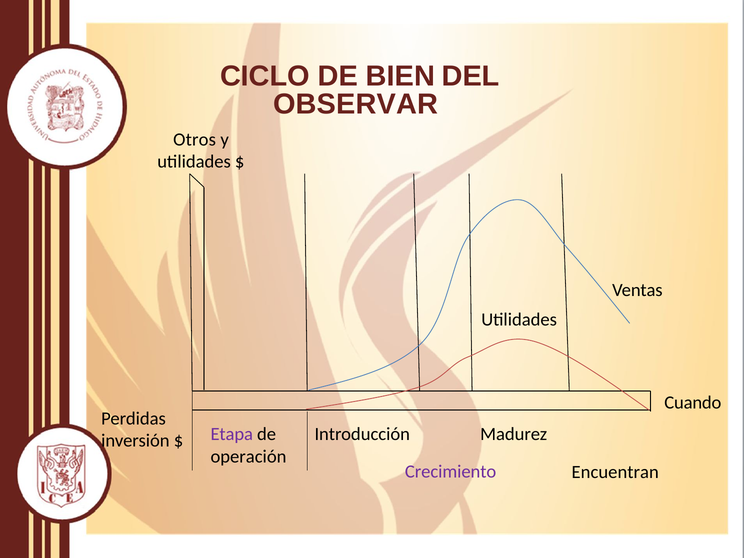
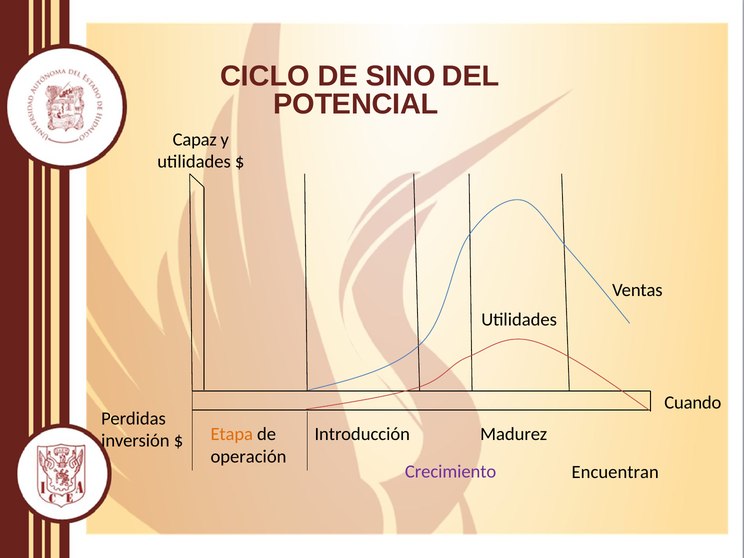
BIEN: BIEN -> SINO
OBSERVAR: OBSERVAR -> POTENCIAL
Otros: Otros -> Capaz
Etapa colour: purple -> orange
